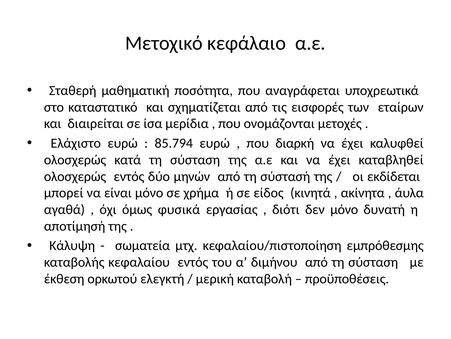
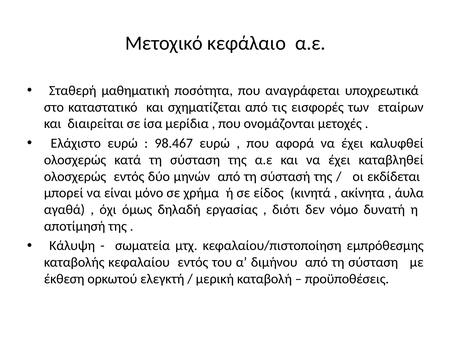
85.794: 85.794 -> 98.467
διαρκή: διαρκή -> αφορά
φυσικά: φυσικά -> δηλαδή
δεν μόνο: μόνο -> νόμο
